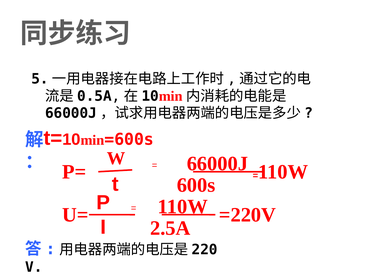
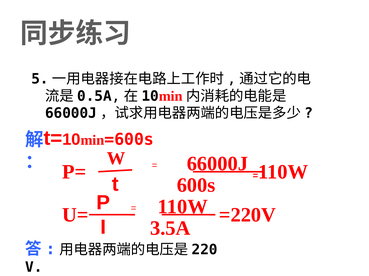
2.5A: 2.5A -> 3.5A
